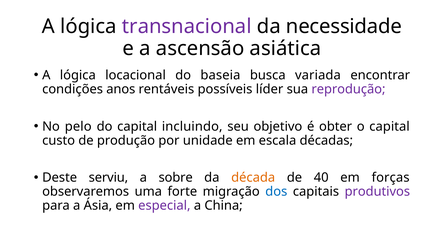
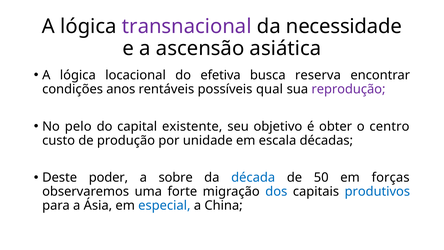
baseia: baseia -> efetiva
variada: variada -> reserva
líder: líder -> qual
incluindo: incluindo -> existente
o capital: capital -> centro
serviu: serviu -> poder
década colour: orange -> blue
40: 40 -> 50
produtivos colour: purple -> blue
especial colour: purple -> blue
